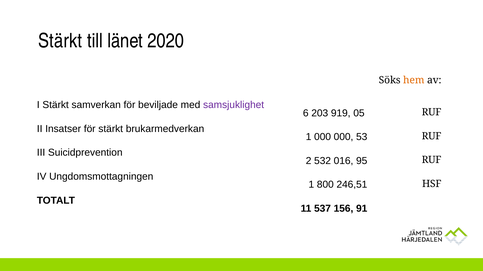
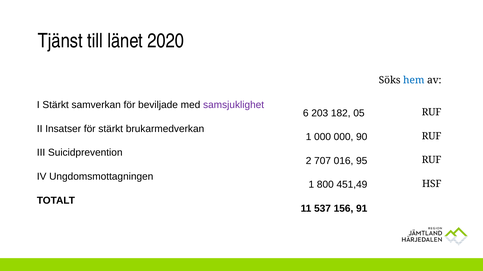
Stärkt at (60, 41): Stärkt -> Tjänst
hem colour: orange -> blue
919: 919 -> 182
53: 53 -> 90
532: 532 -> 707
246,51: 246,51 -> 451,49
